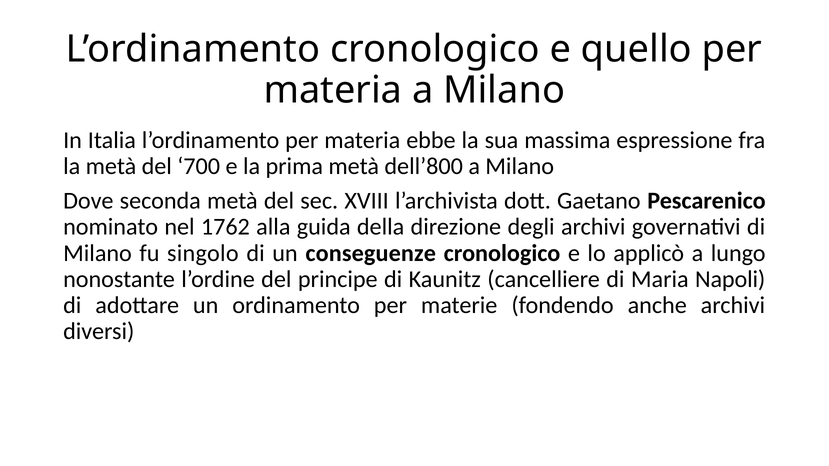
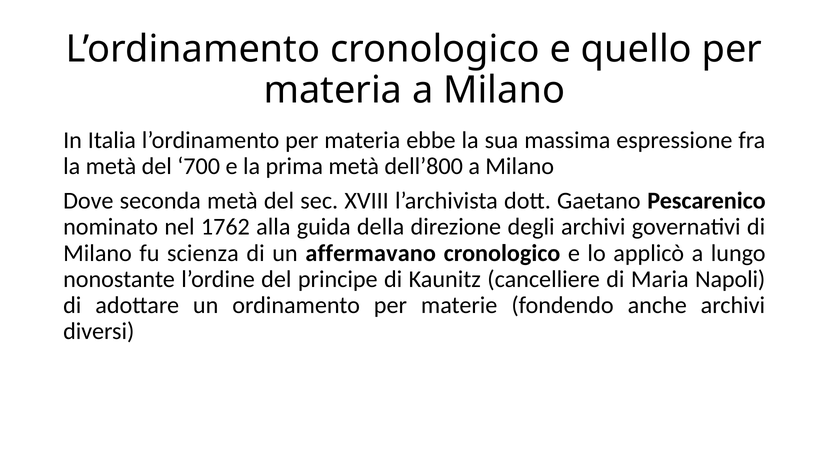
singolo: singolo -> scienza
conseguenze: conseguenze -> affermavano
